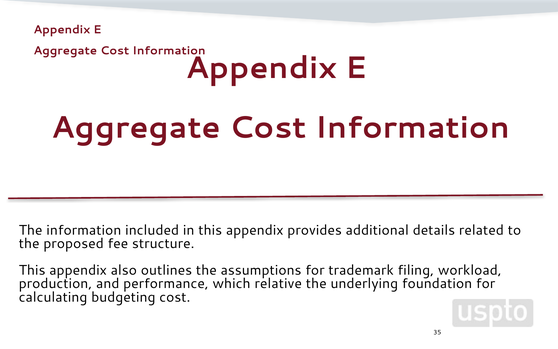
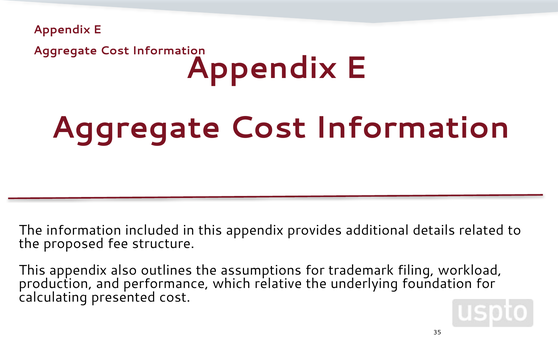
budgeting: budgeting -> presented
